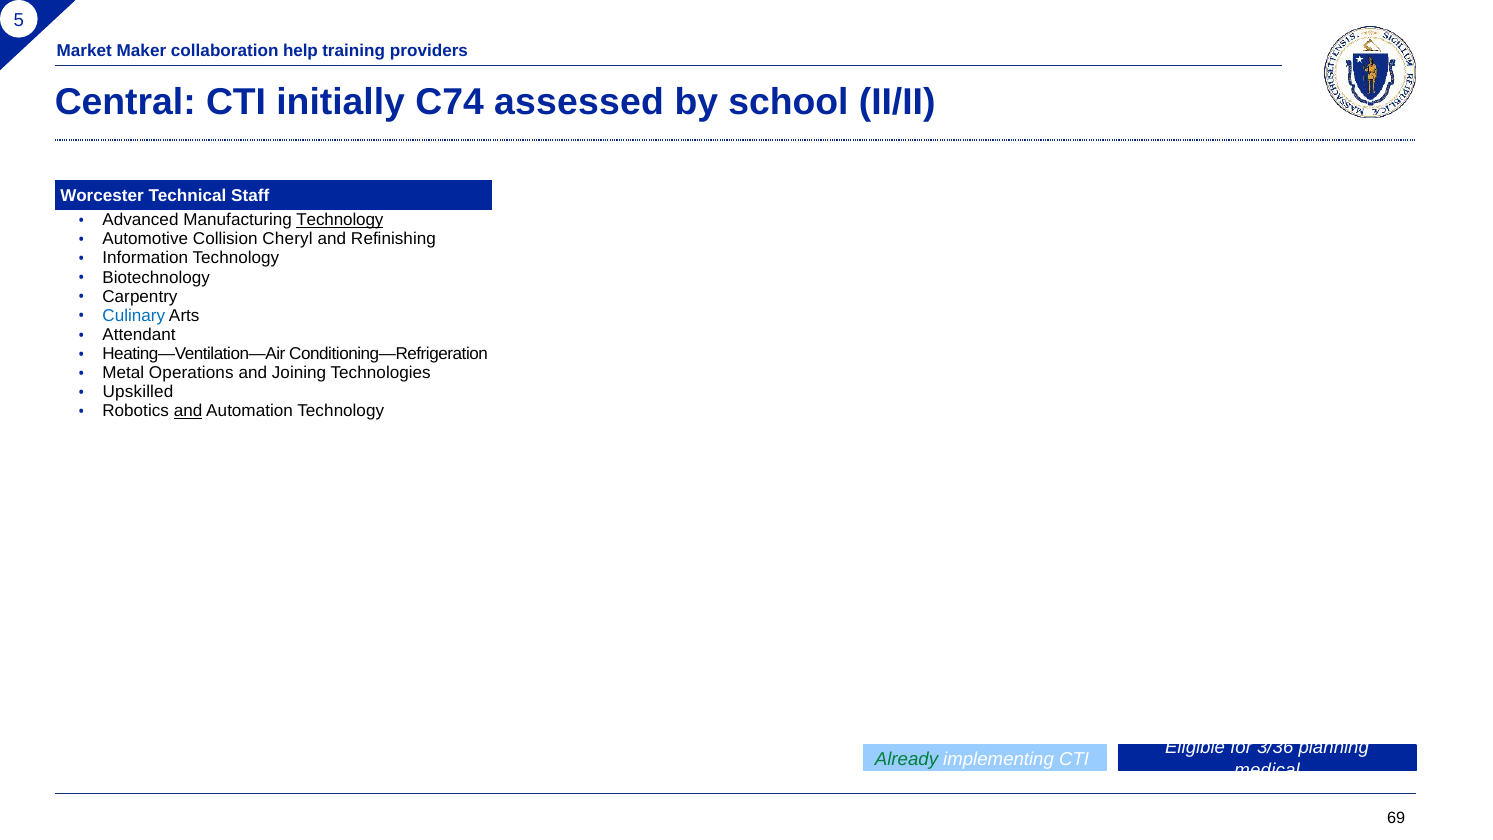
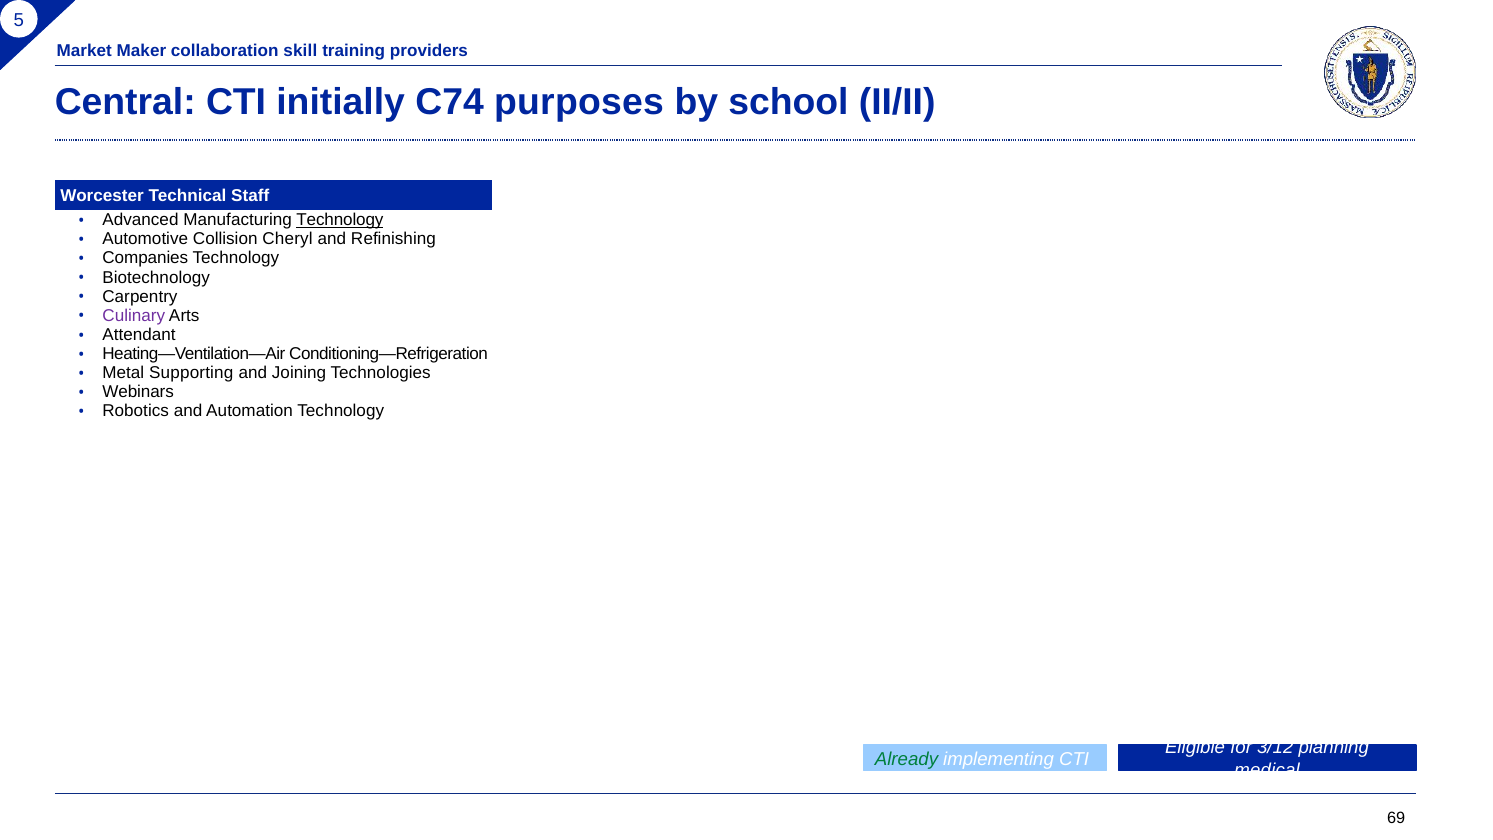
help: help -> skill
assessed: assessed -> purposes
Information: Information -> Companies
Culinary colour: blue -> purple
Operations: Operations -> Supporting
Upskilled: Upskilled -> Webinars
and at (188, 411) underline: present -> none
3/36: 3/36 -> 3/12
